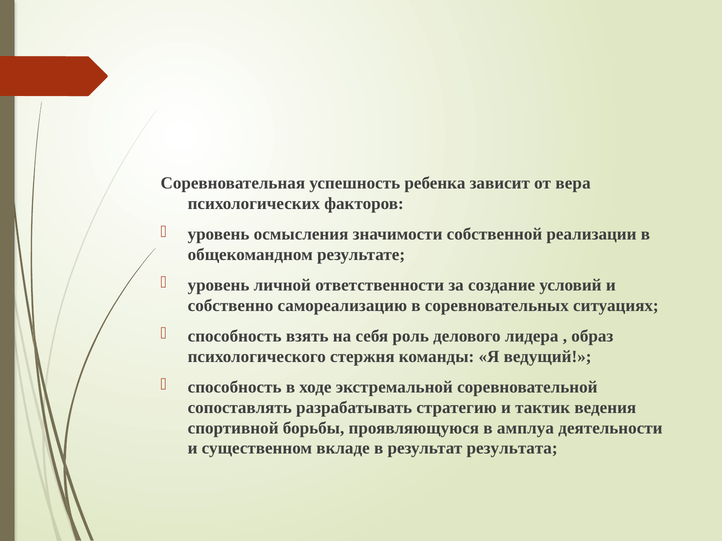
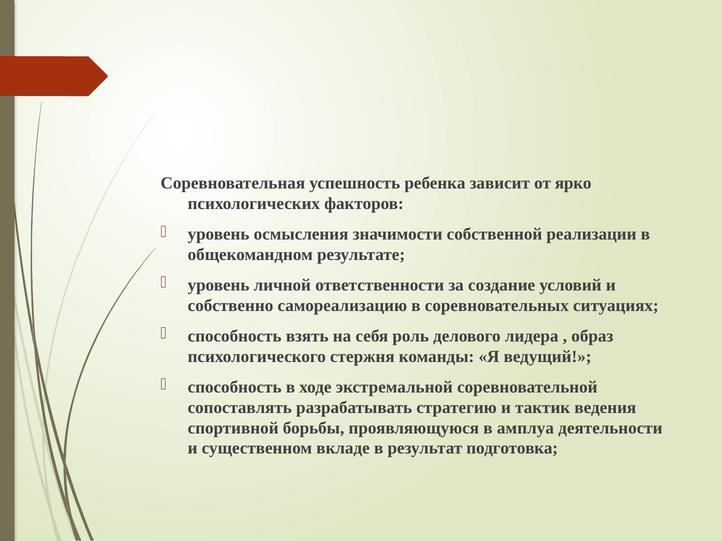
вера: вера -> ярко
результата: результата -> подготовка
